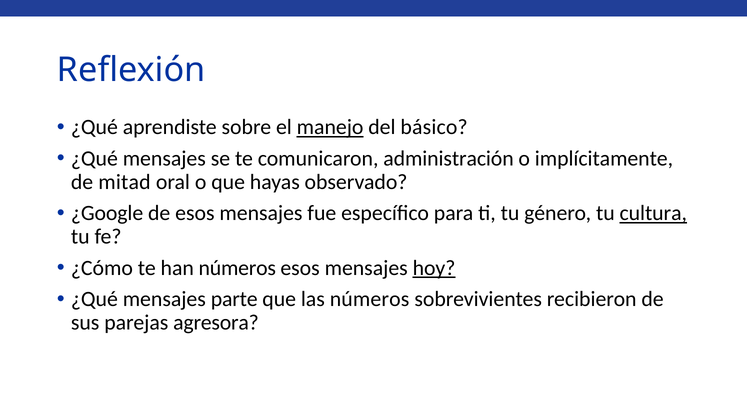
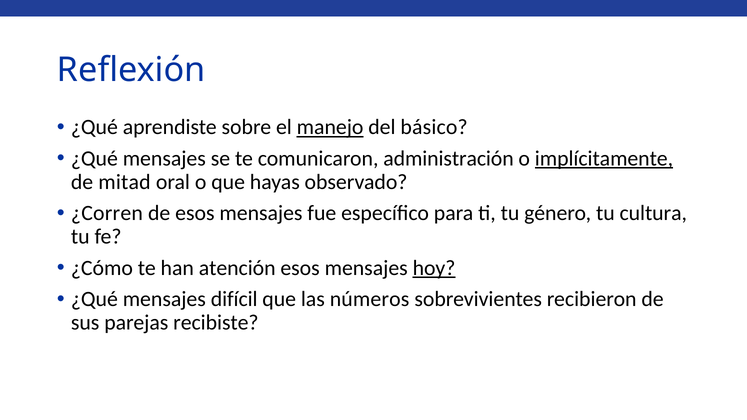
implícitamente underline: none -> present
¿Google: ¿Google -> ¿Corren
cultura underline: present -> none
han números: números -> atención
parte: parte -> difícil
agresora: agresora -> recibiste
